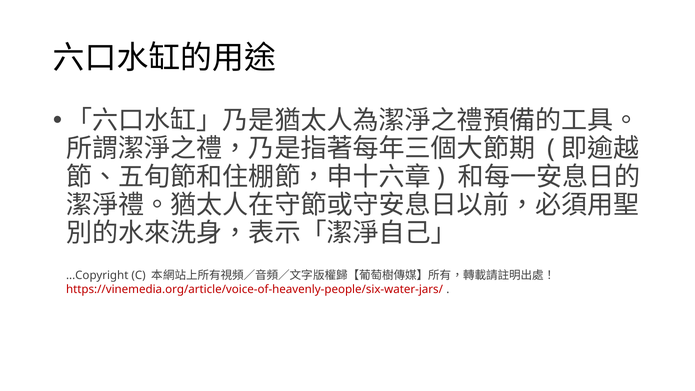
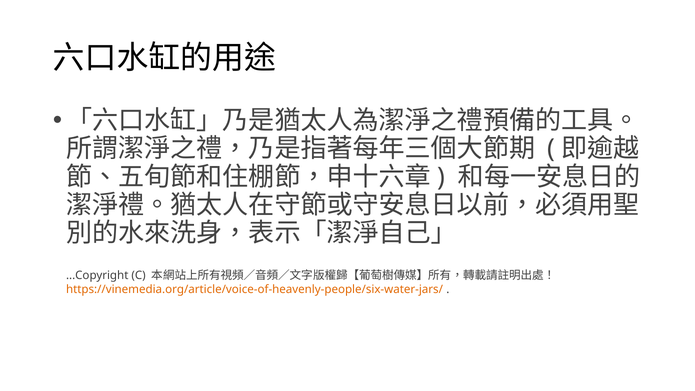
https://vinemedia.org/article/voice-of-heavenly-people/six-water-jars/ colour: red -> orange
